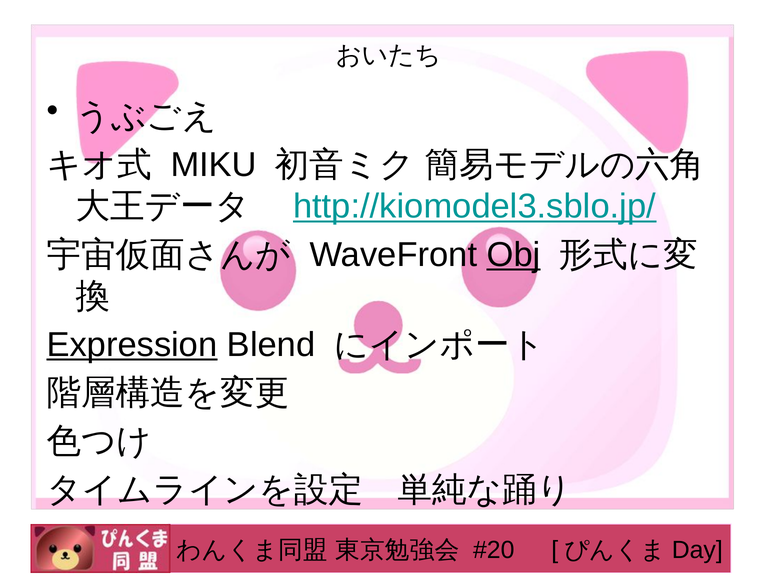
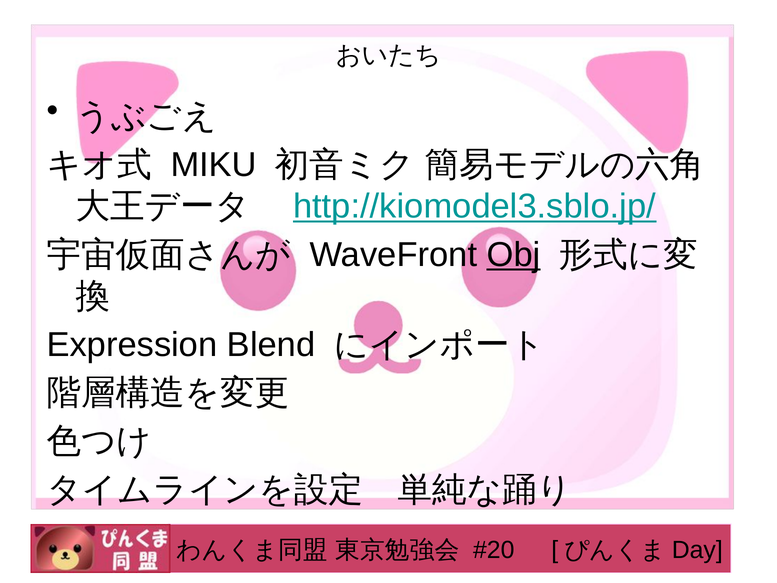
Expression underline: present -> none
